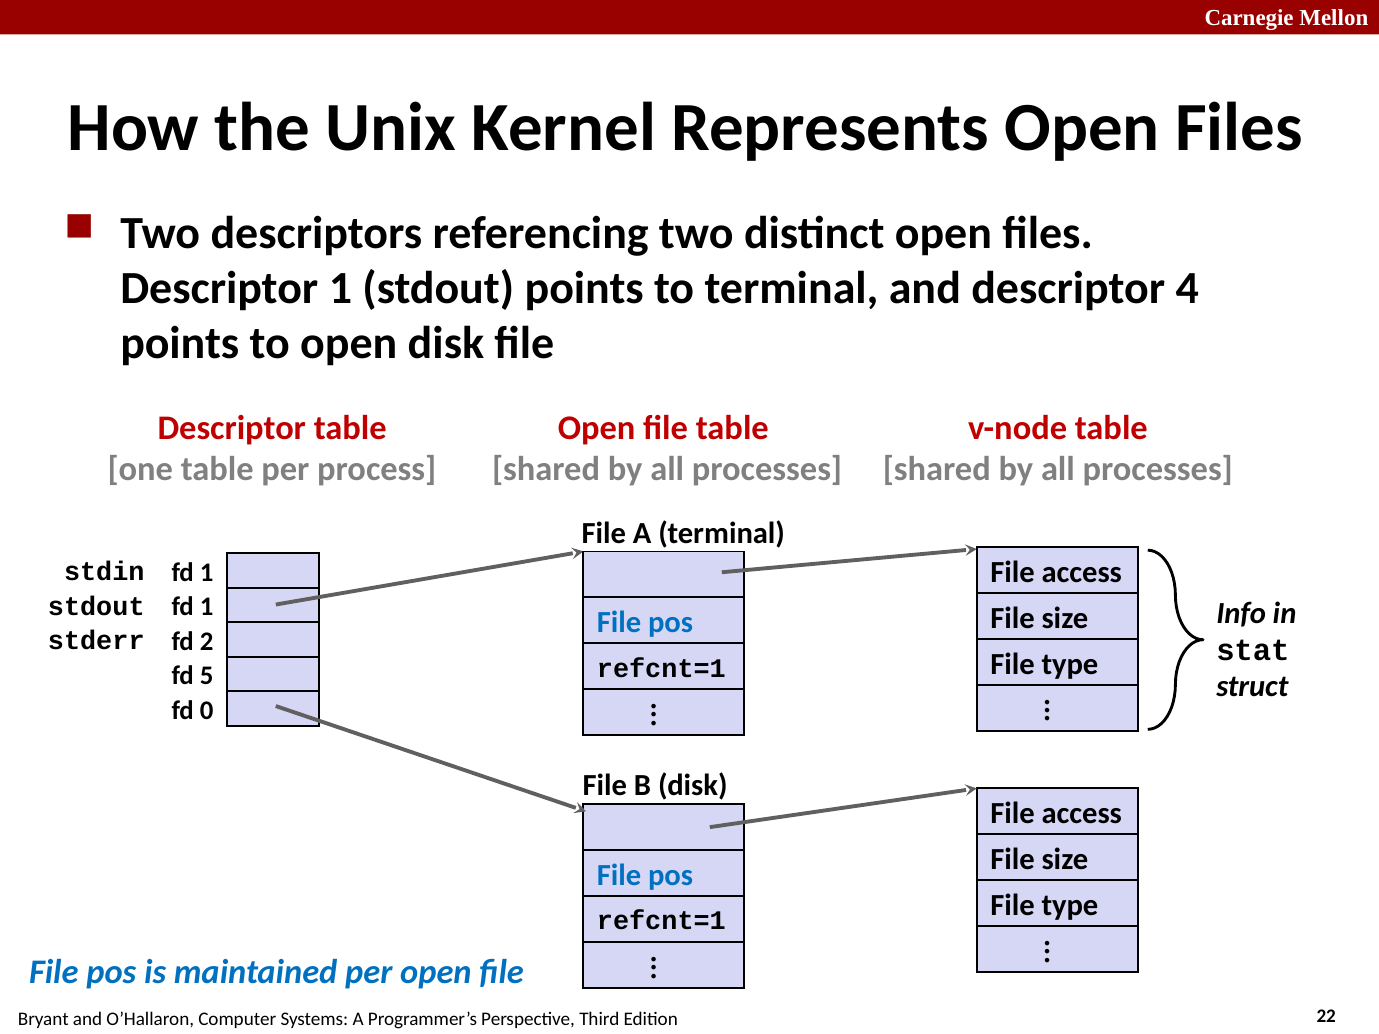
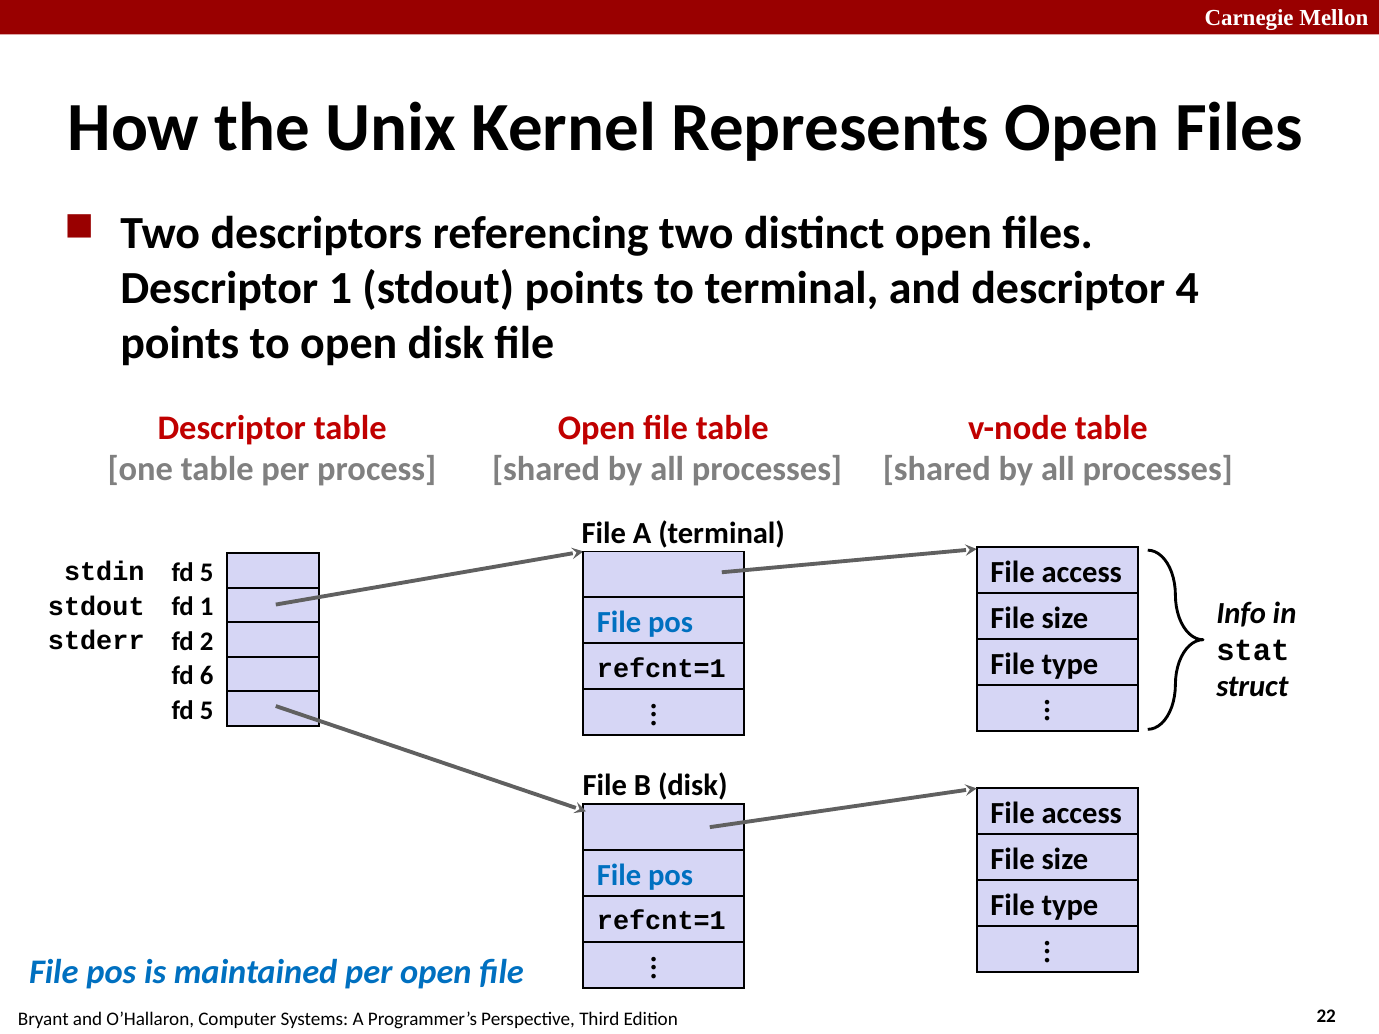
1 at (207, 573): 1 -> 5
5: 5 -> 6
0 at (207, 711): 0 -> 5
